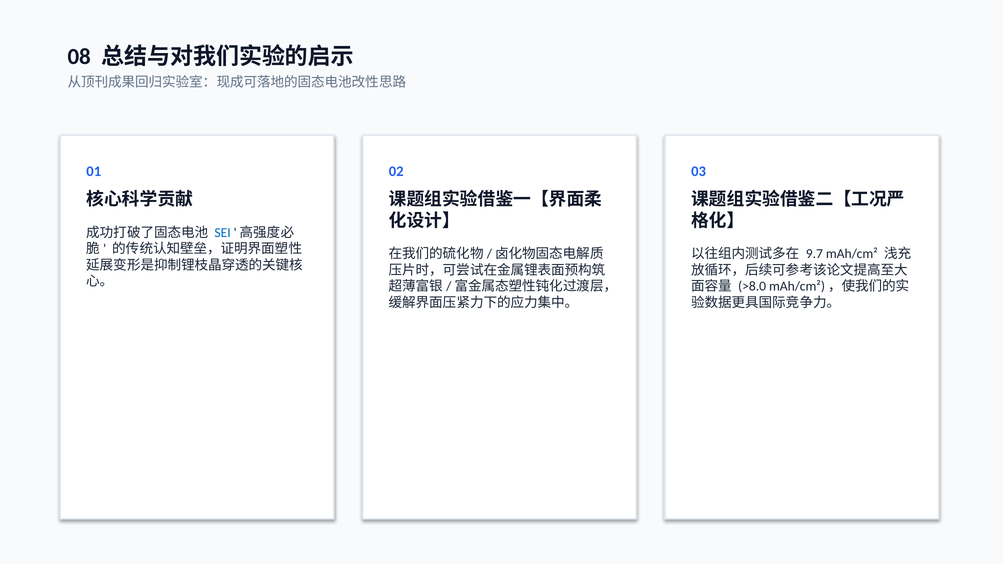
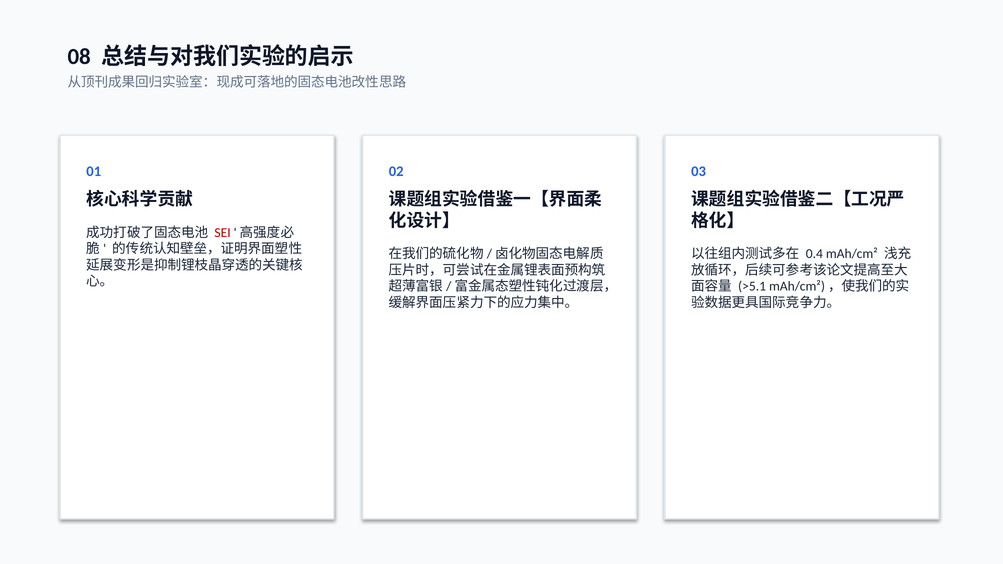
SEI colour: blue -> red
9.7: 9.7 -> 0.4
>8.0: >8.0 -> >5.1
